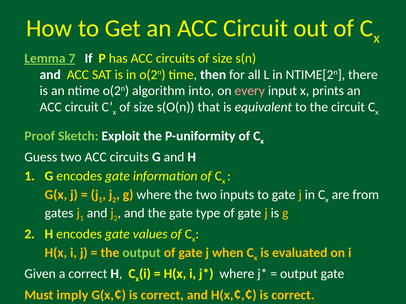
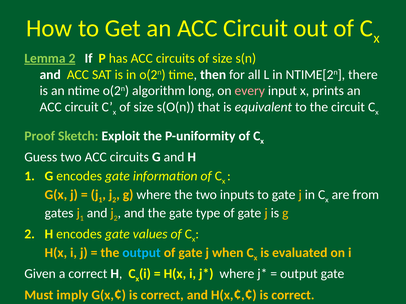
Lemma 7: 7 -> 2
into: into -> long
output at (142, 253) colour: light green -> light blue
